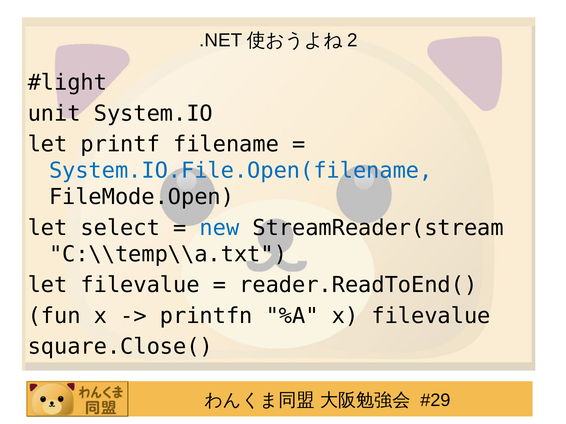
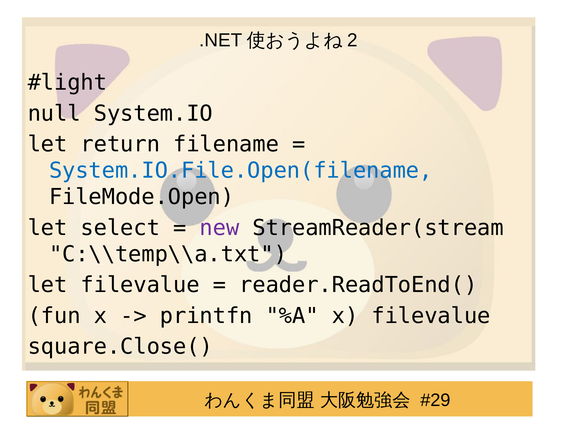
unit: unit -> null
printf: printf -> return
new colour: blue -> purple
